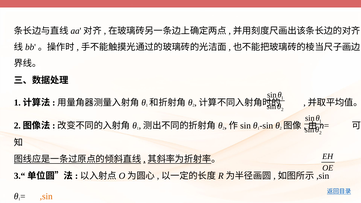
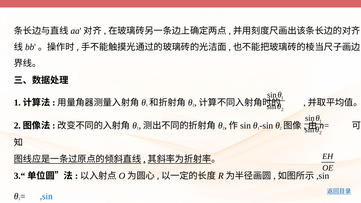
,sin colour: orange -> blue
